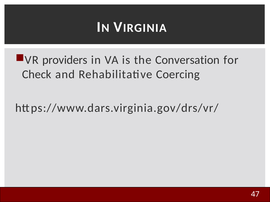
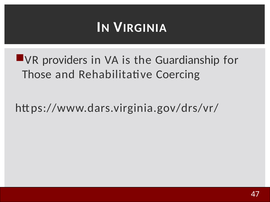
Conversation: Conversation -> Guardianship
Check: Check -> Those
